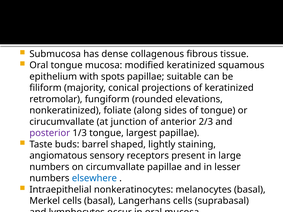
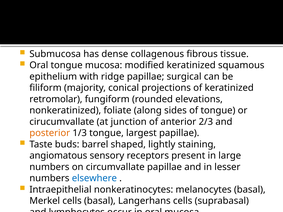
spots: spots -> ridge
suitable: suitable -> surgical
posterior colour: purple -> orange
